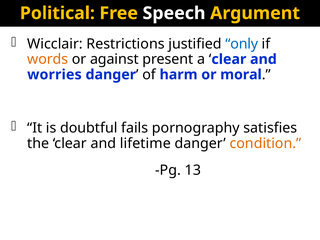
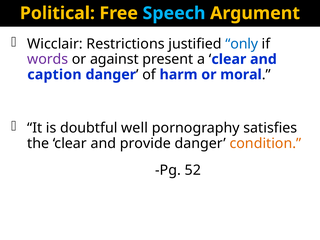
Speech colour: white -> light blue
words colour: orange -> purple
worries: worries -> caption
fails: fails -> well
lifetime: lifetime -> provide
13: 13 -> 52
